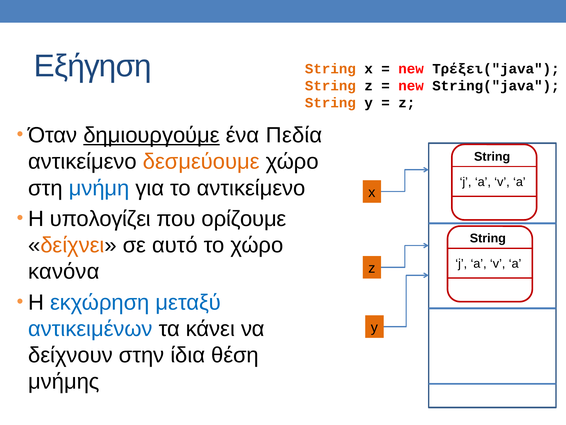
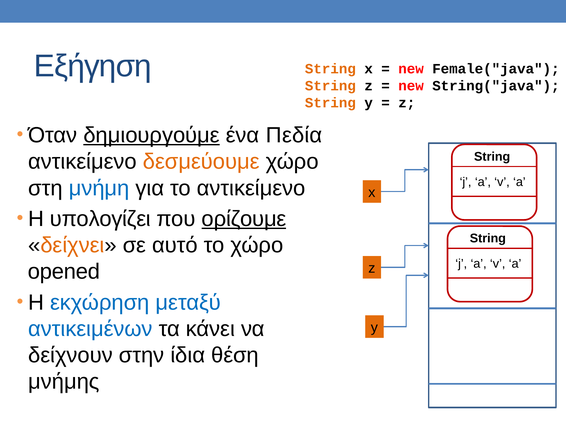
Τρέξει("java: Τρέξει("java -> Female("java
ορίζουμε underline: none -> present
κανόνα: κανόνα -> opened
